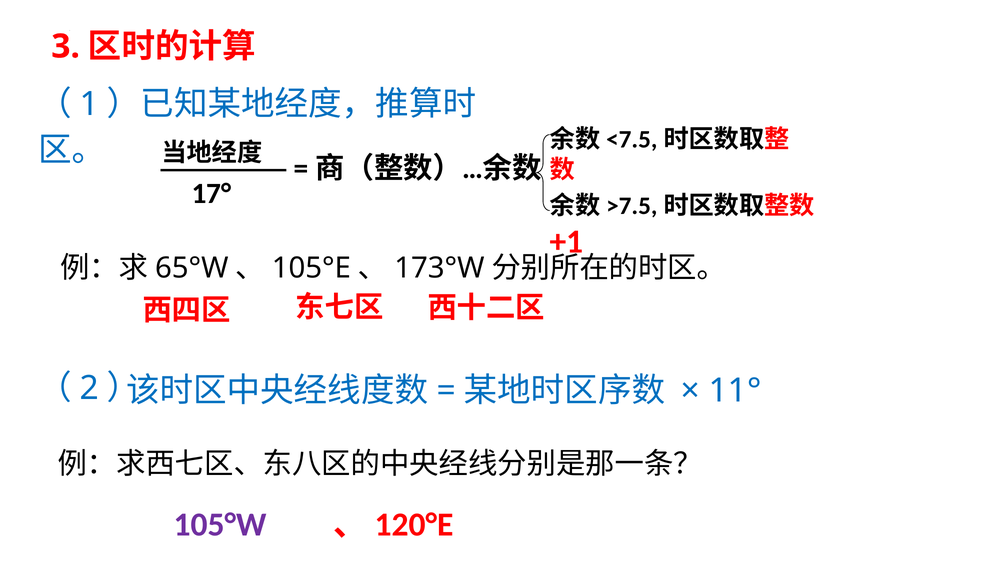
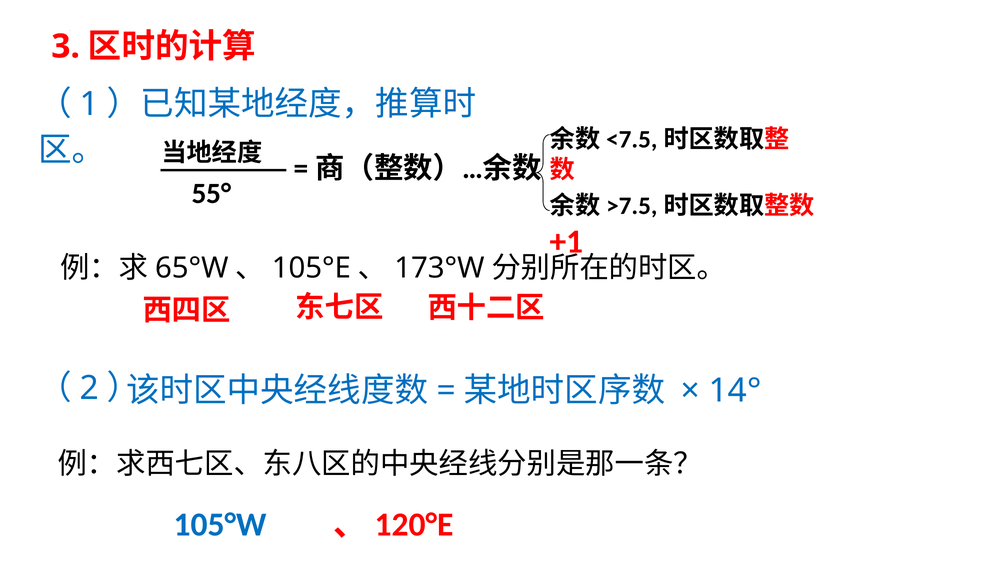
17°: 17° -> 55°
11°: 11° -> 14°
105°W colour: purple -> blue
